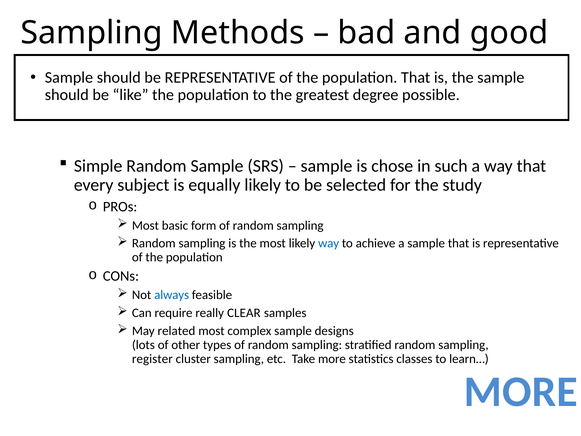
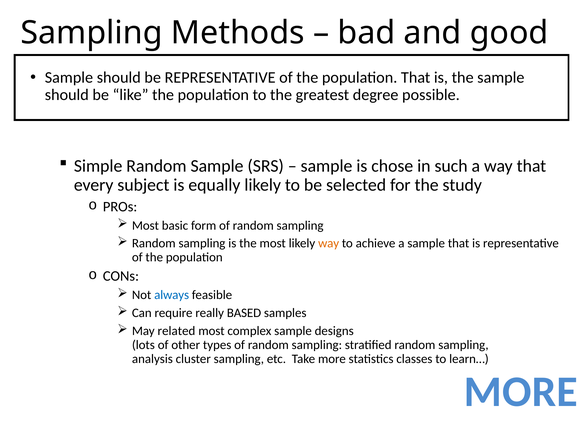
way at (329, 243) colour: blue -> orange
CLEAR: CLEAR -> BASED
register: register -> analysis
